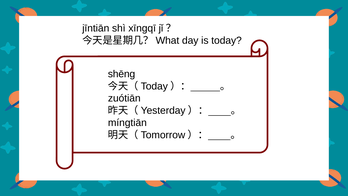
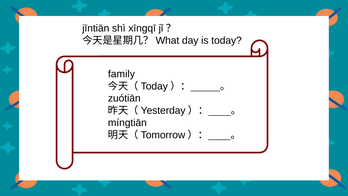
shēng: shēng -> family
